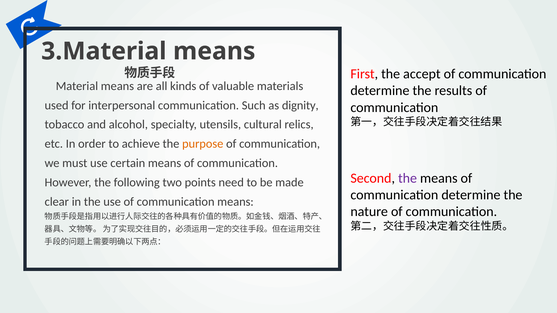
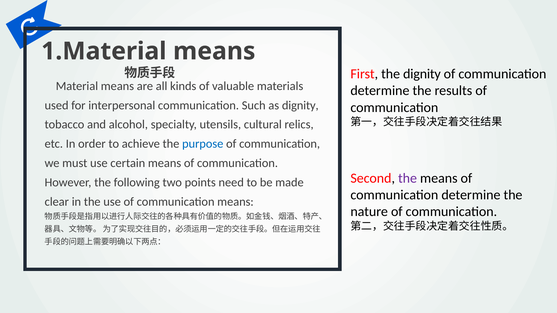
3.Material: 3.Material -> 1.Material
the accept: accept -> dignity
purpose colour: orange -> blue
